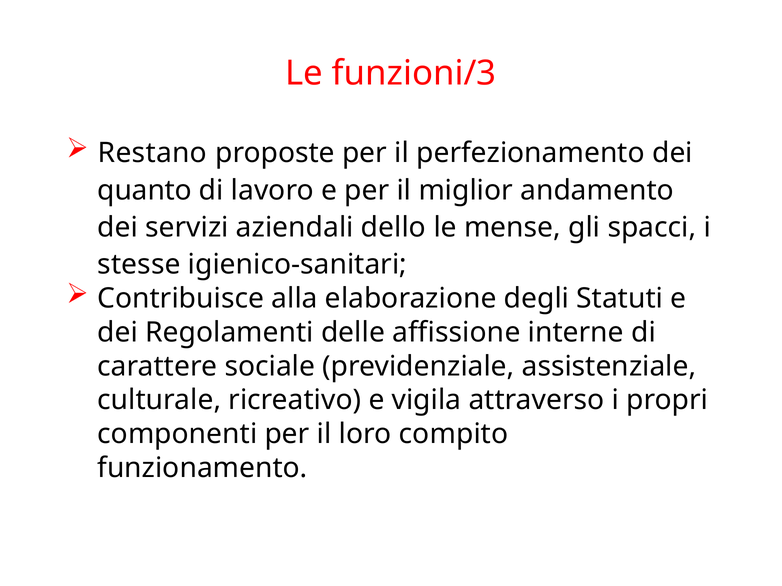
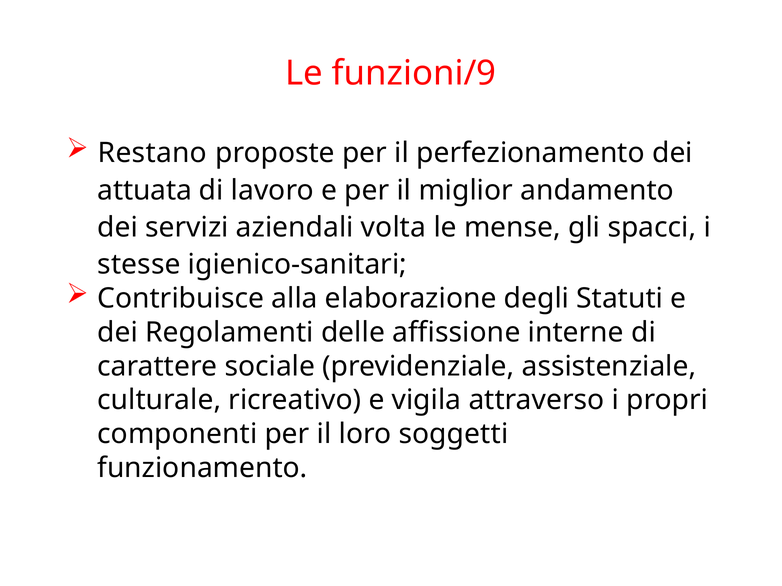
funzioni/3: funzioni/3 -> funzioni/9
quanto: quanto -> attuata
dello: dello -> volta
compito: compito -> soggetti
